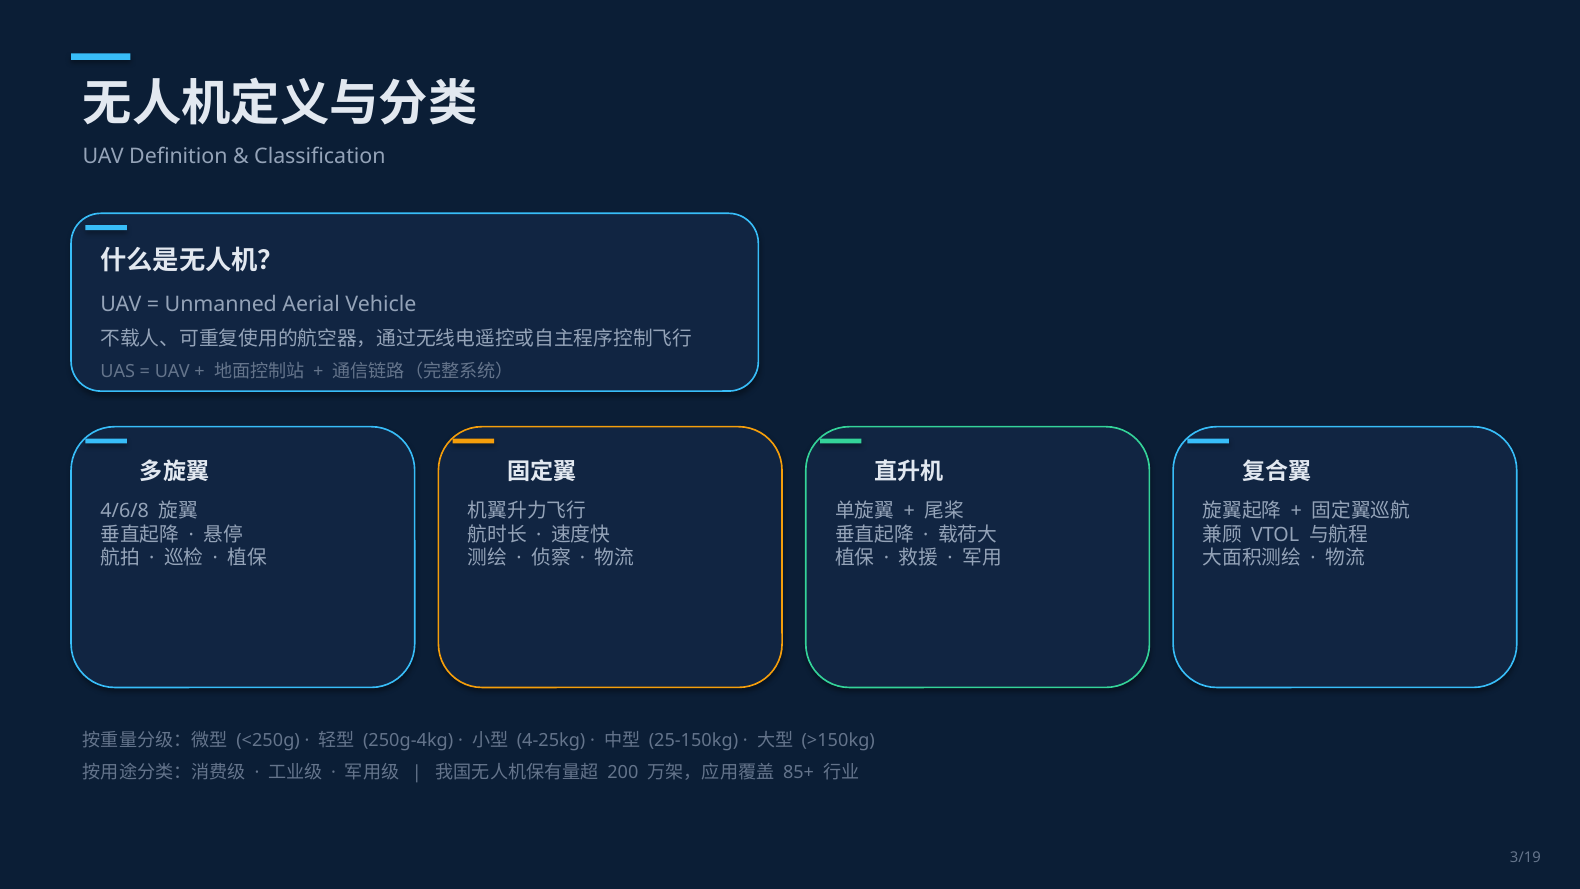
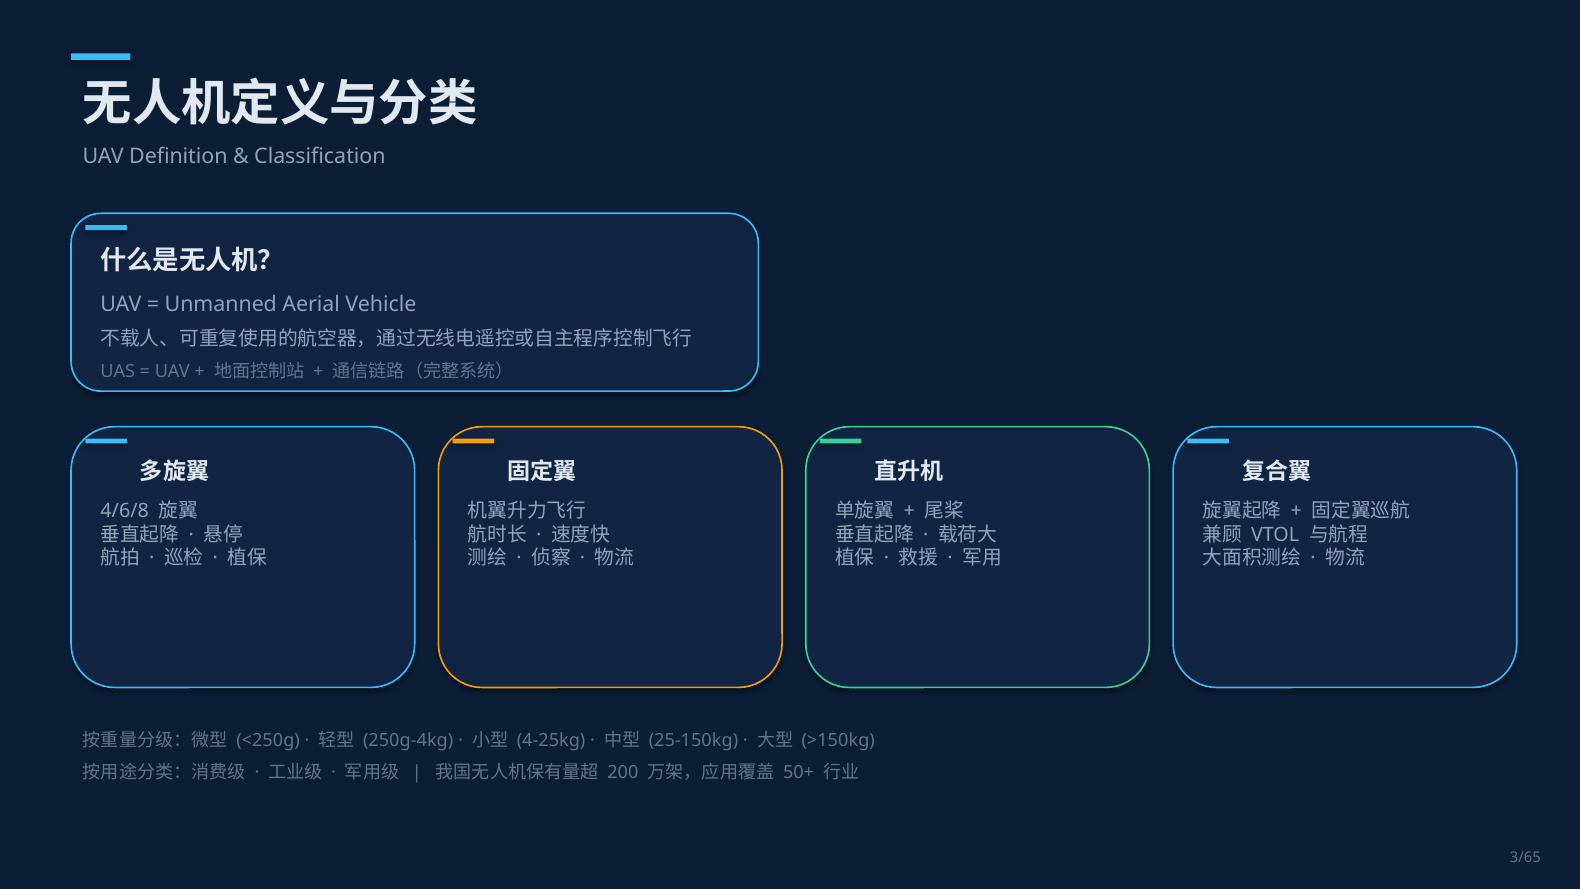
85+: 85+ -> 50+
3/19: 3/19 -> 3/65
